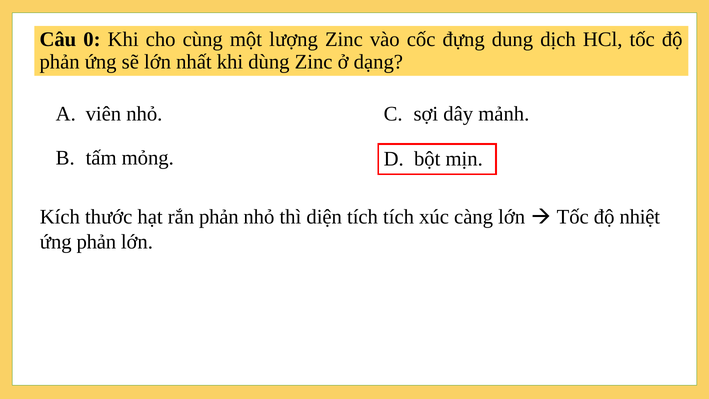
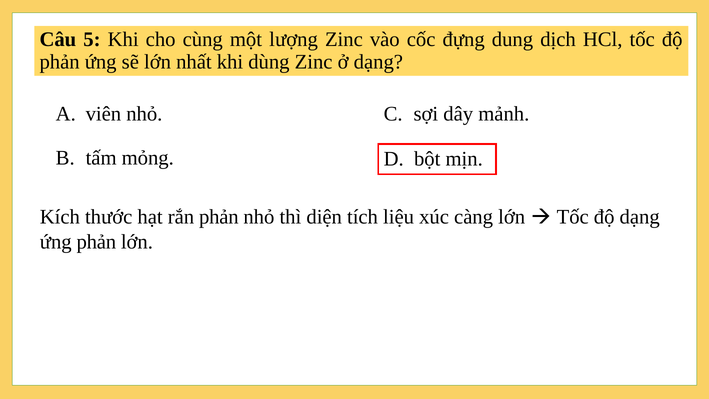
0: 0 -> 5
tích tích: tích -> liệu
độ nhiệt: nhiệt -> dạng
